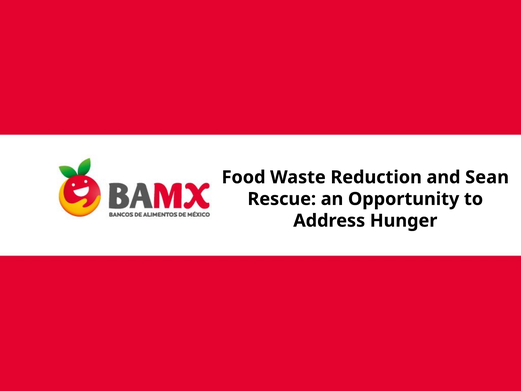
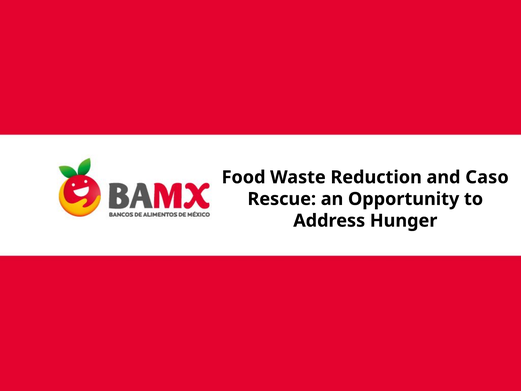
Sean: Sean -> Caso
